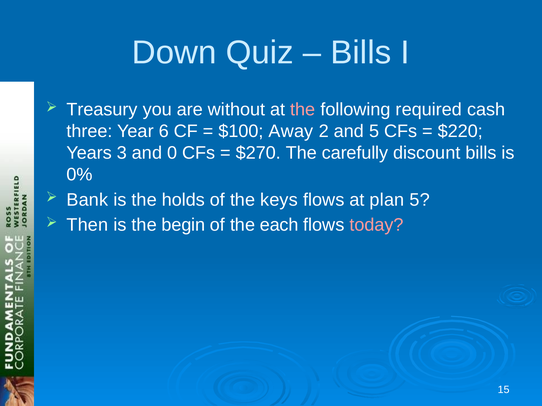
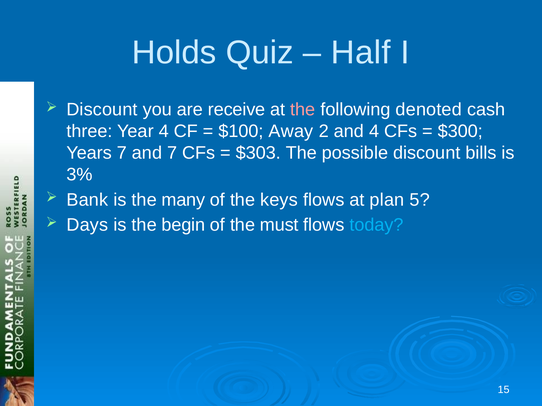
Down: Down -> Holds
Bills at (361, 53): Bills -> Half
Treasury at (102, 110): Treasury -> Discount
without: without -> receive
required: required -> denoted
Year 6: 6 -> 4
and 5: 5 -> 4
$220: $220 -> $300
Years 3: 3 -> 7
and 0: 0 -> 7
$270: $270 -> $303
carefully: carefully -> possible
0%: 0% -> 3%
holds: holds -> many
Then: Then -> Days
each: each -> must
today colour: pink -> light blue
